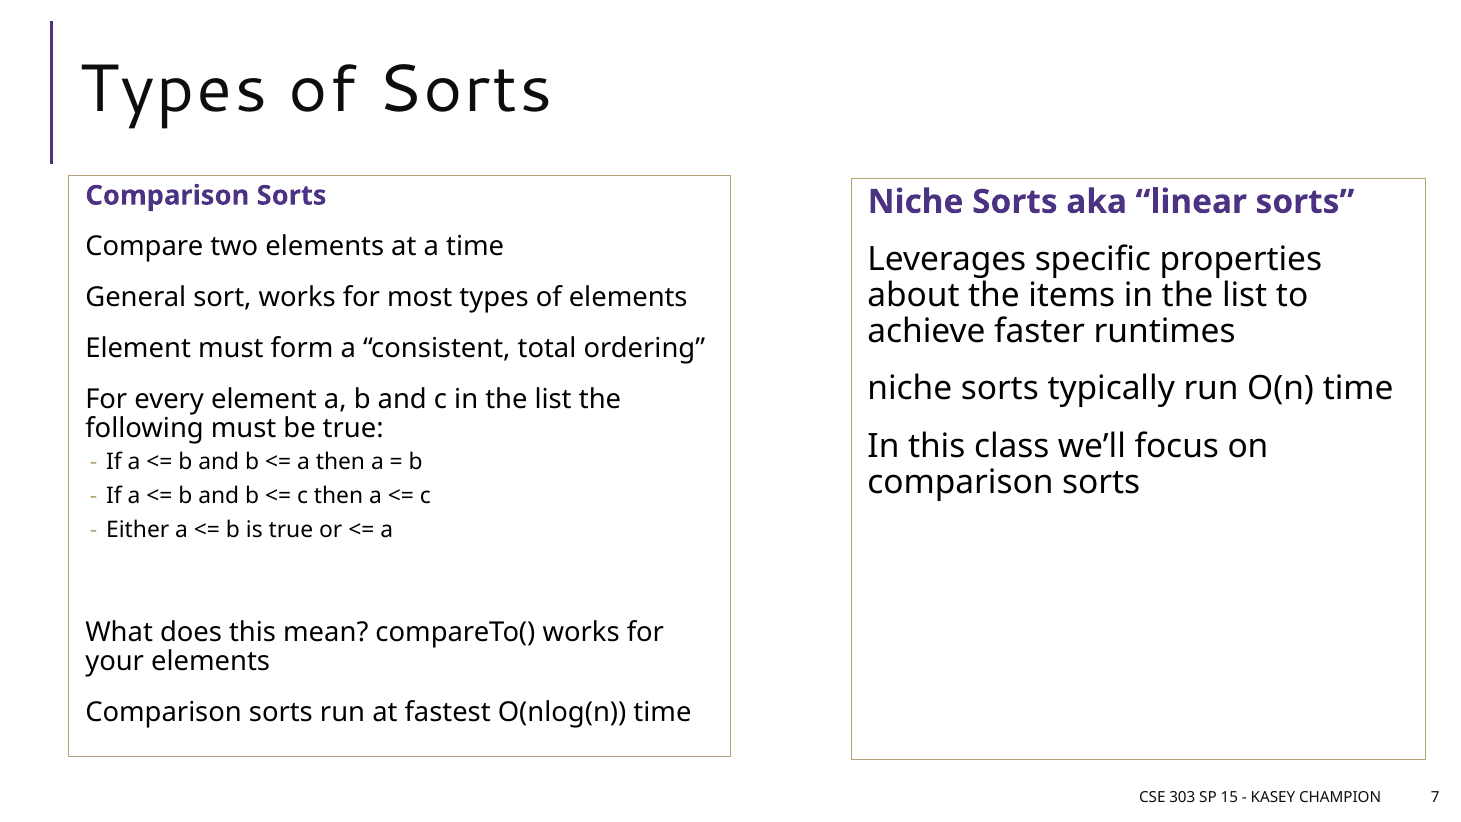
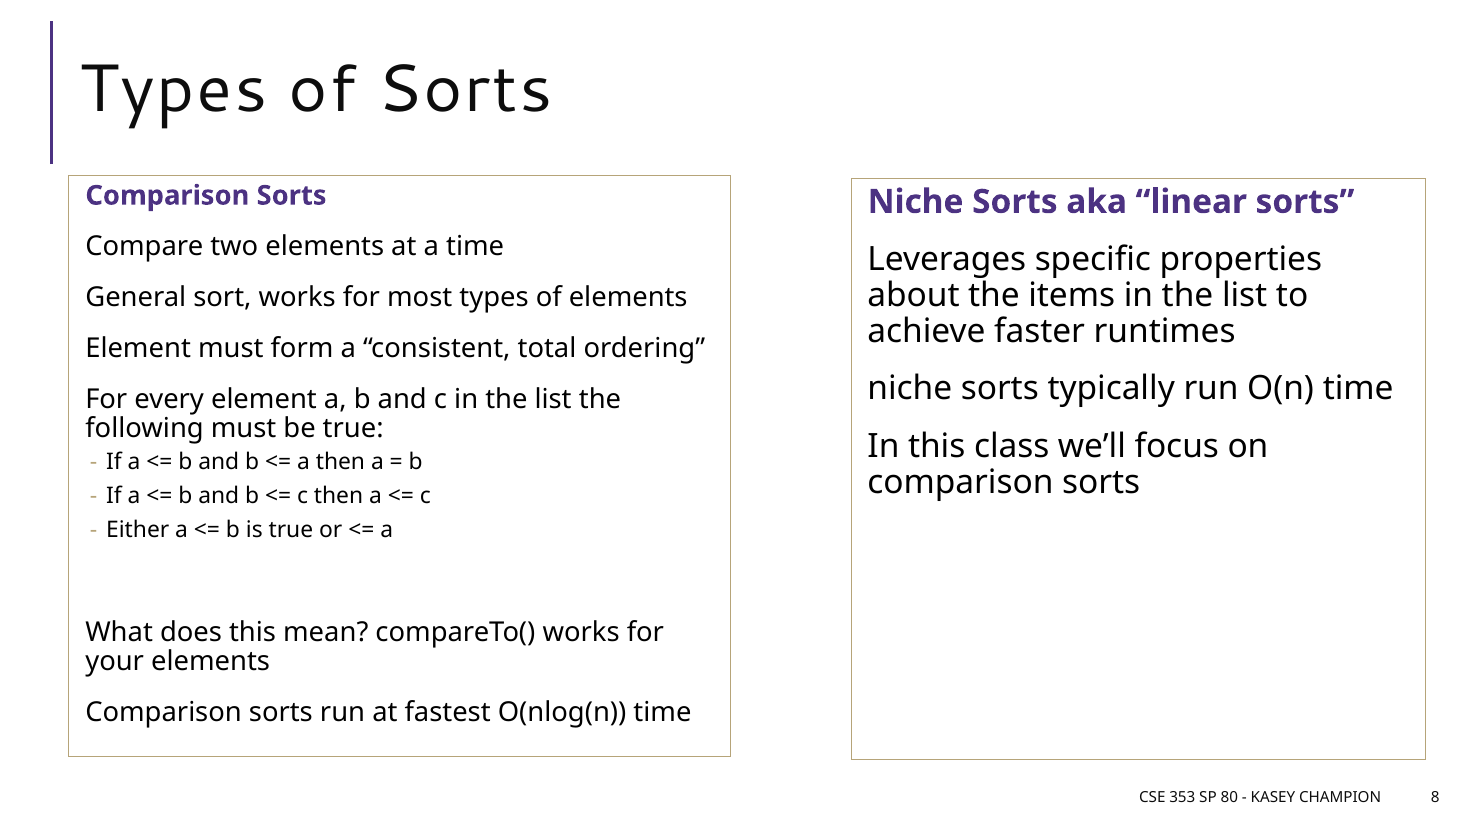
303: 303 -> 353
15: 15 -> 80
7: 7 -> 8
